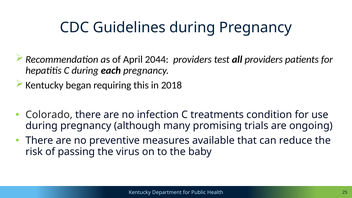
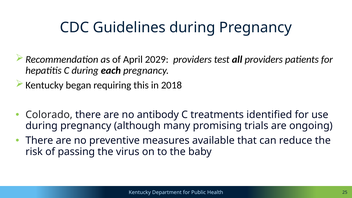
2044: 2044 -> 2029
infection: infection -> antibody
condition: condition -> identified
